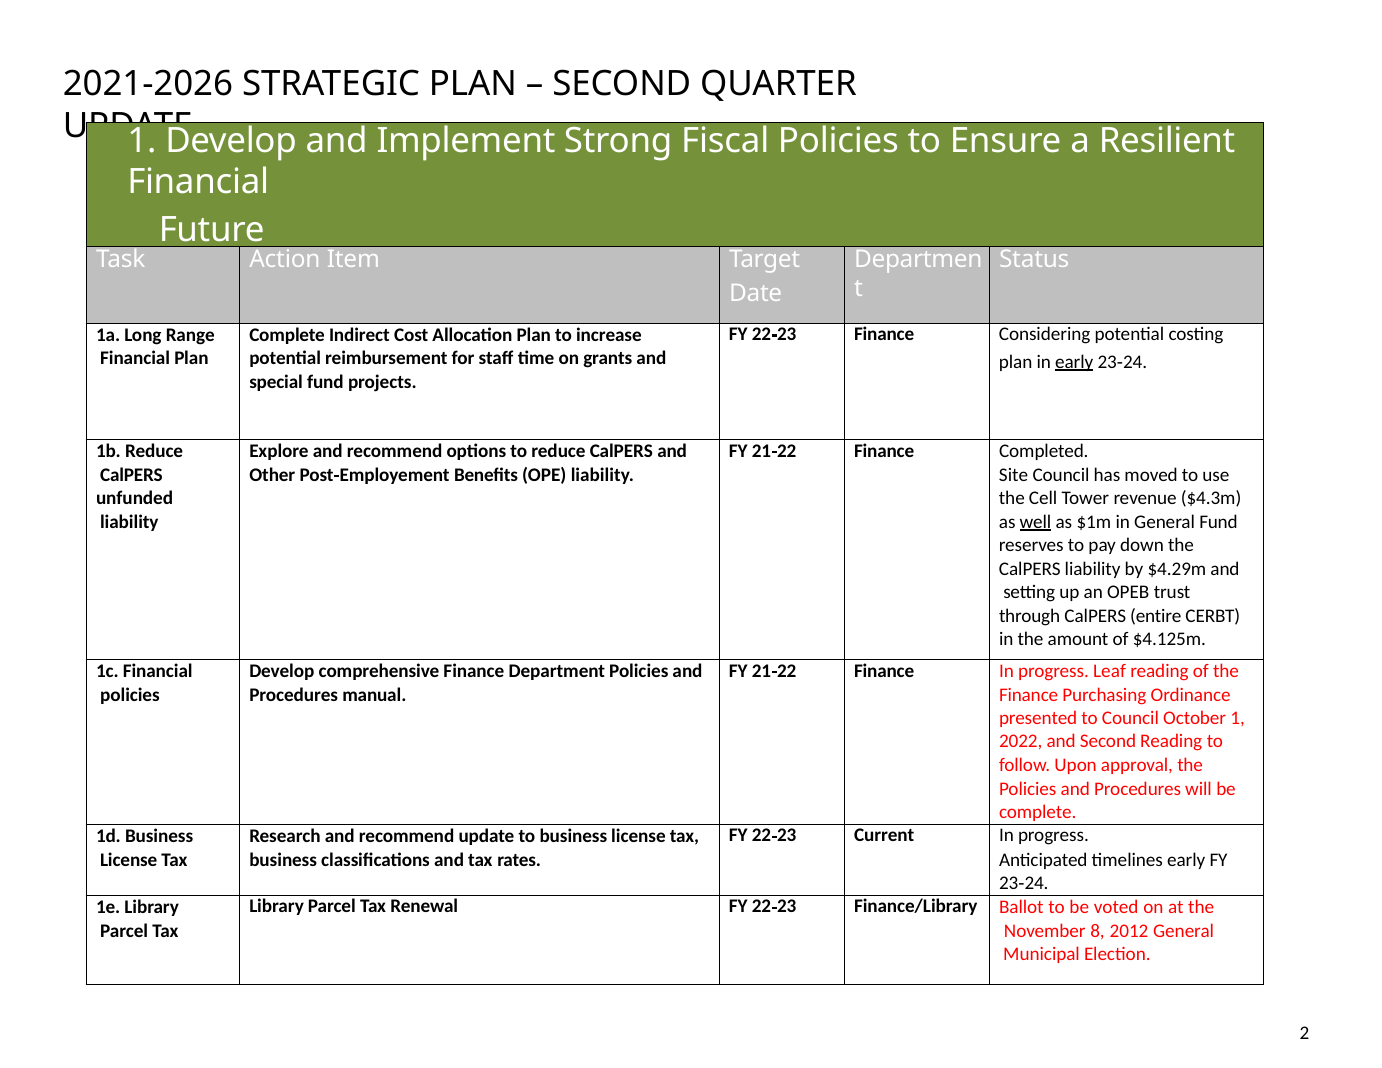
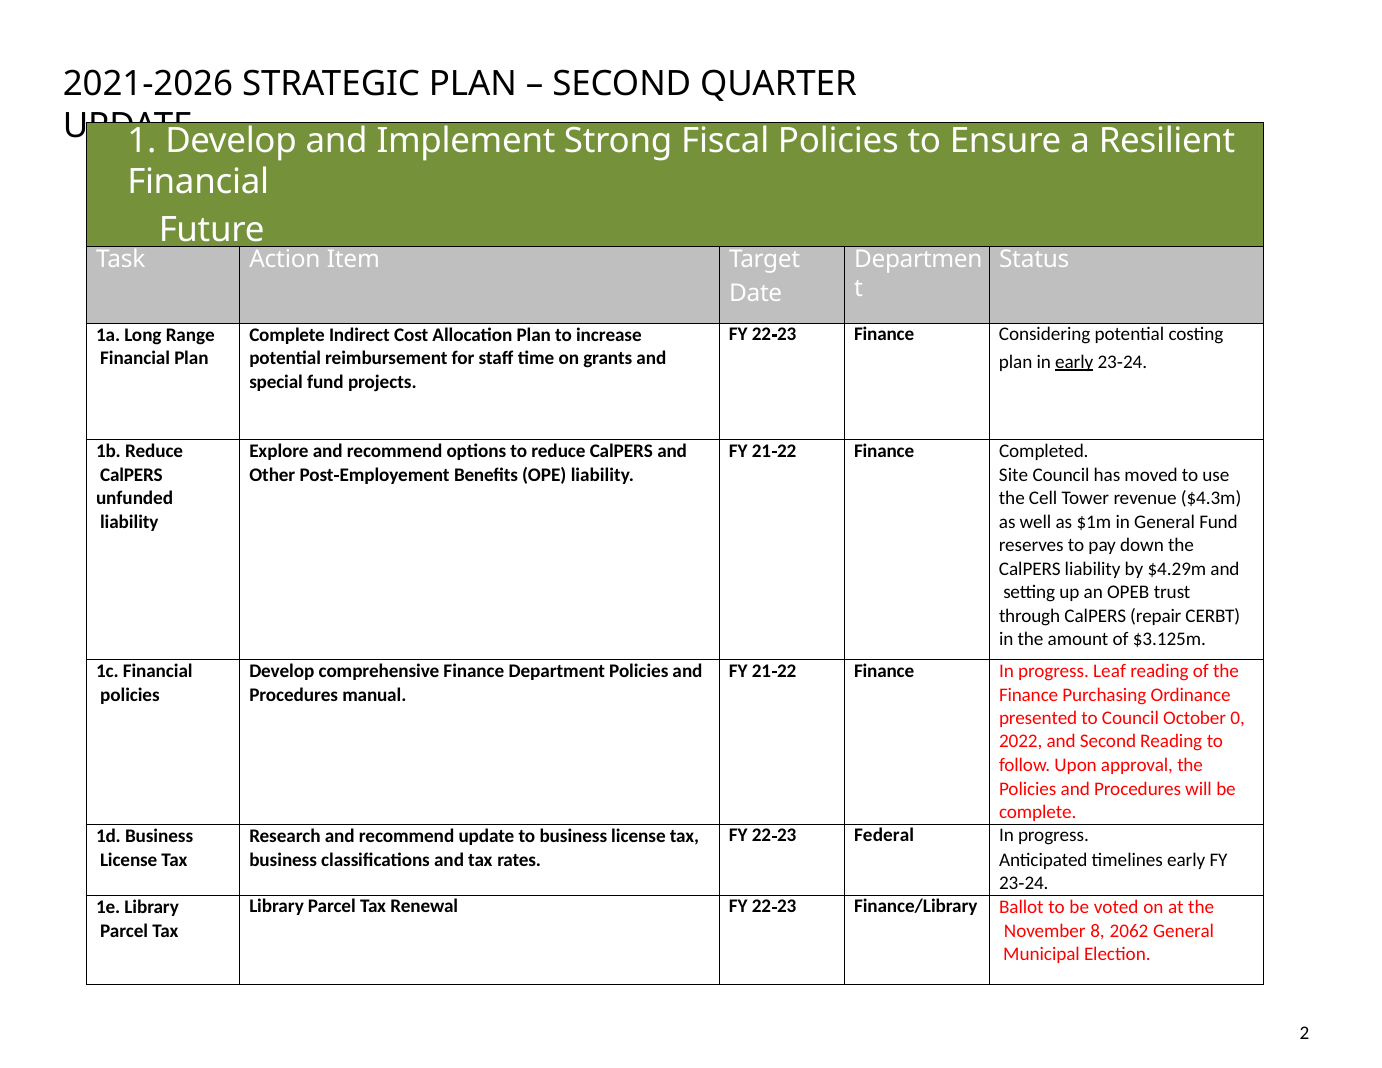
well underline: present -> none
entire: entire -> repair
$4.125m: $4.125m -> $3.125m
October 1: 1 -> 0
Current: Current -> Federal
2012: 2012 -> 2062
